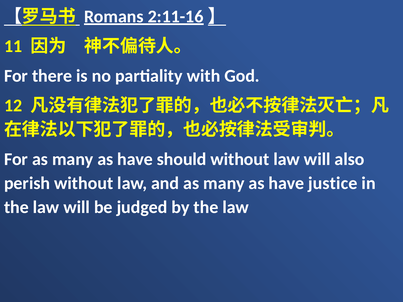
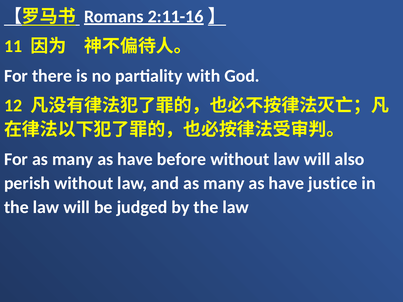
should: should -> before
